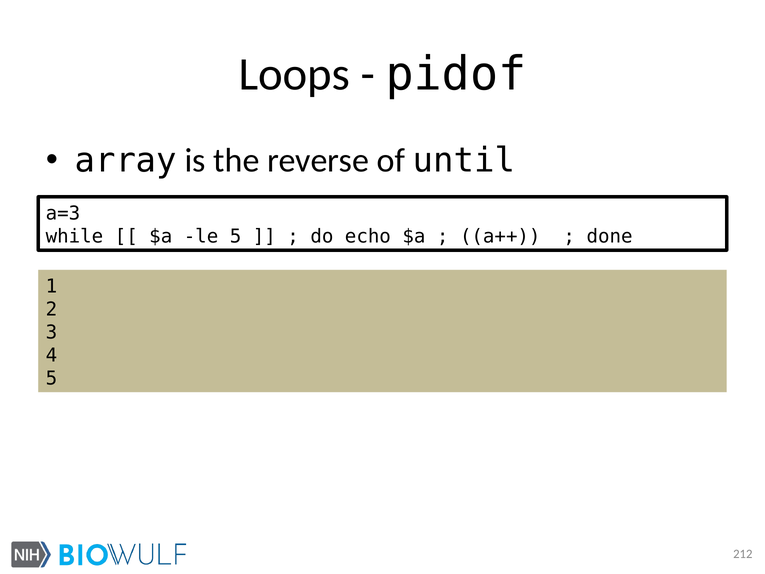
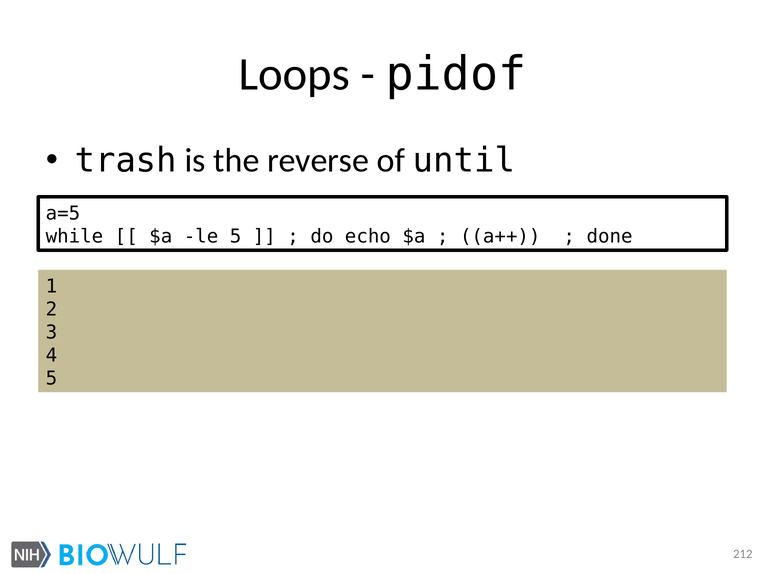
array: array -> trash
a=3: a=3 -> a=5
